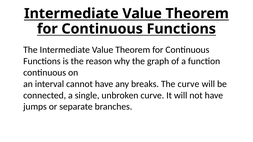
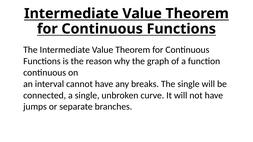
The curve: curve -> single
